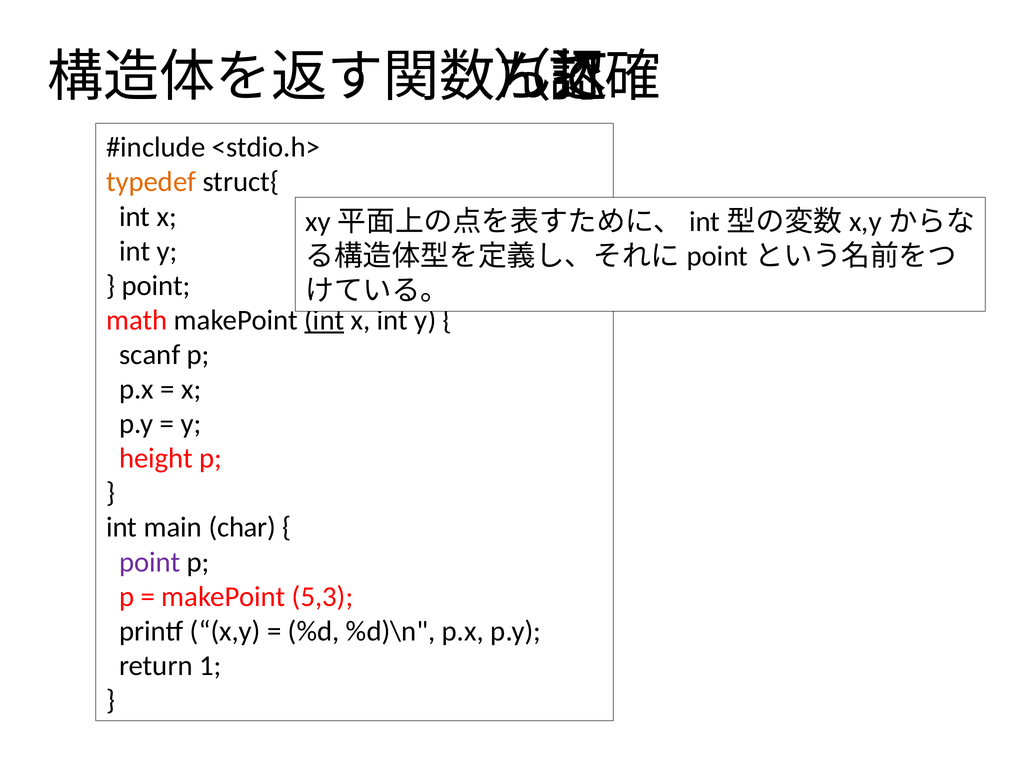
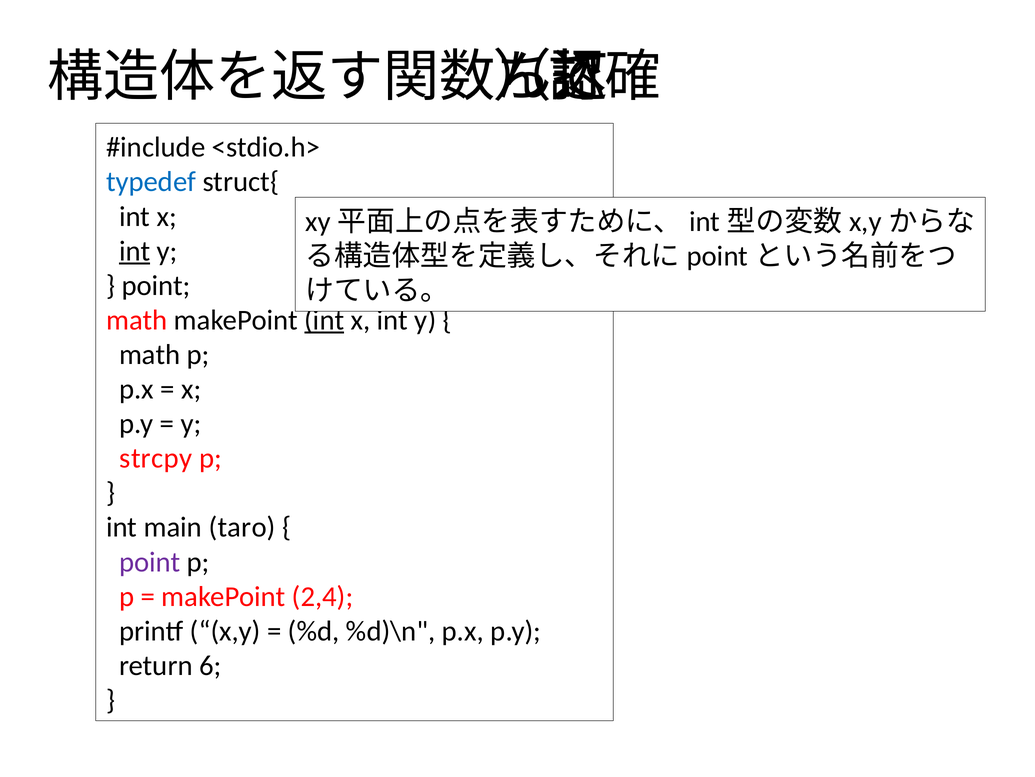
typedef colour: orange -> blue
int at (135, 251) underline: none -> present
scanf at (150, 354): scanf -> math
height: height -> strcpy
char: char -> taro
5,3: 5,3 -> 2,4
1: 1 -> 6
